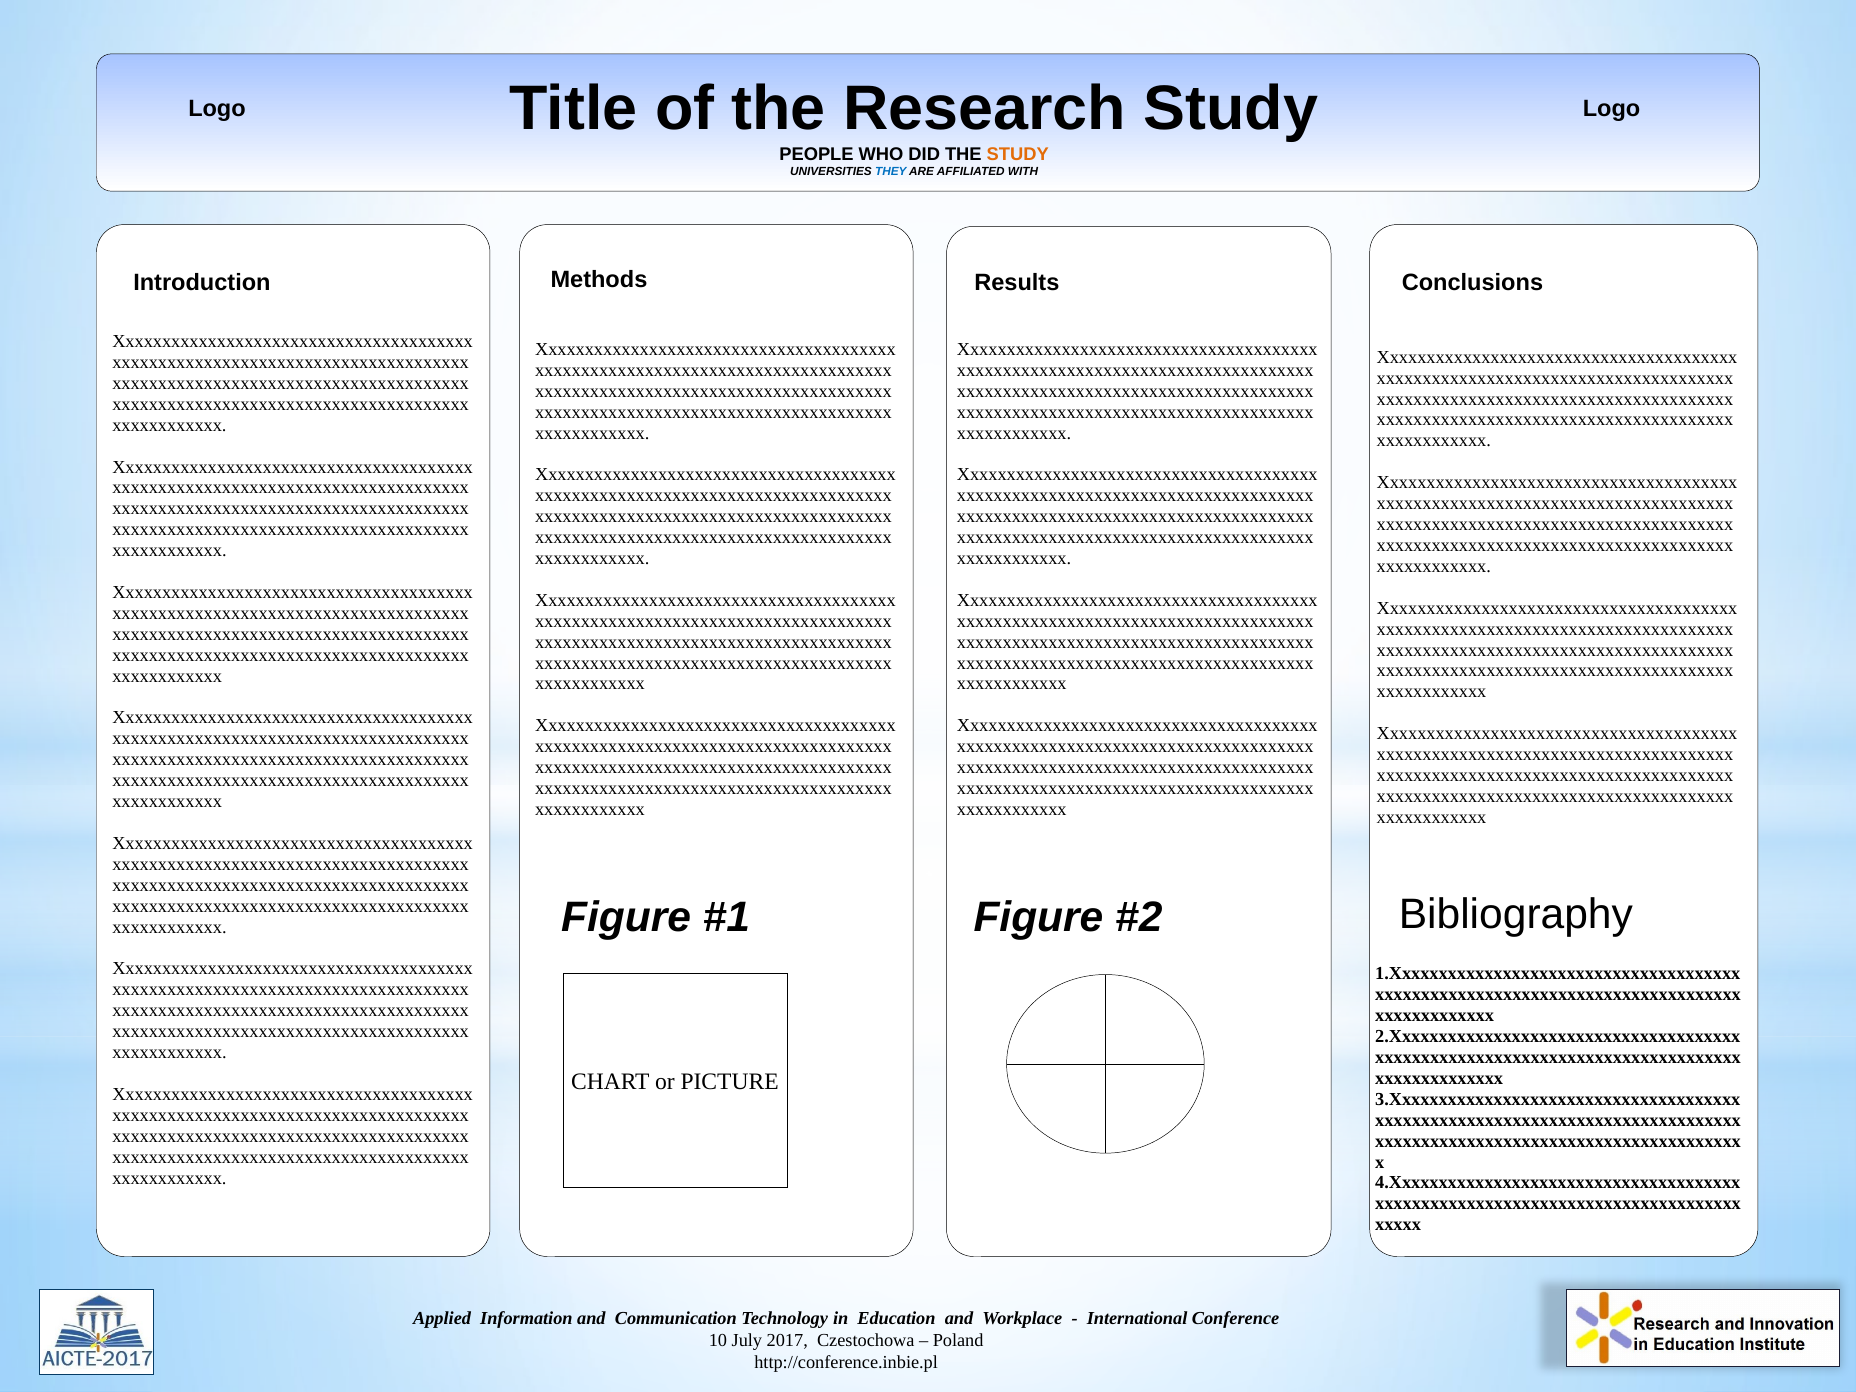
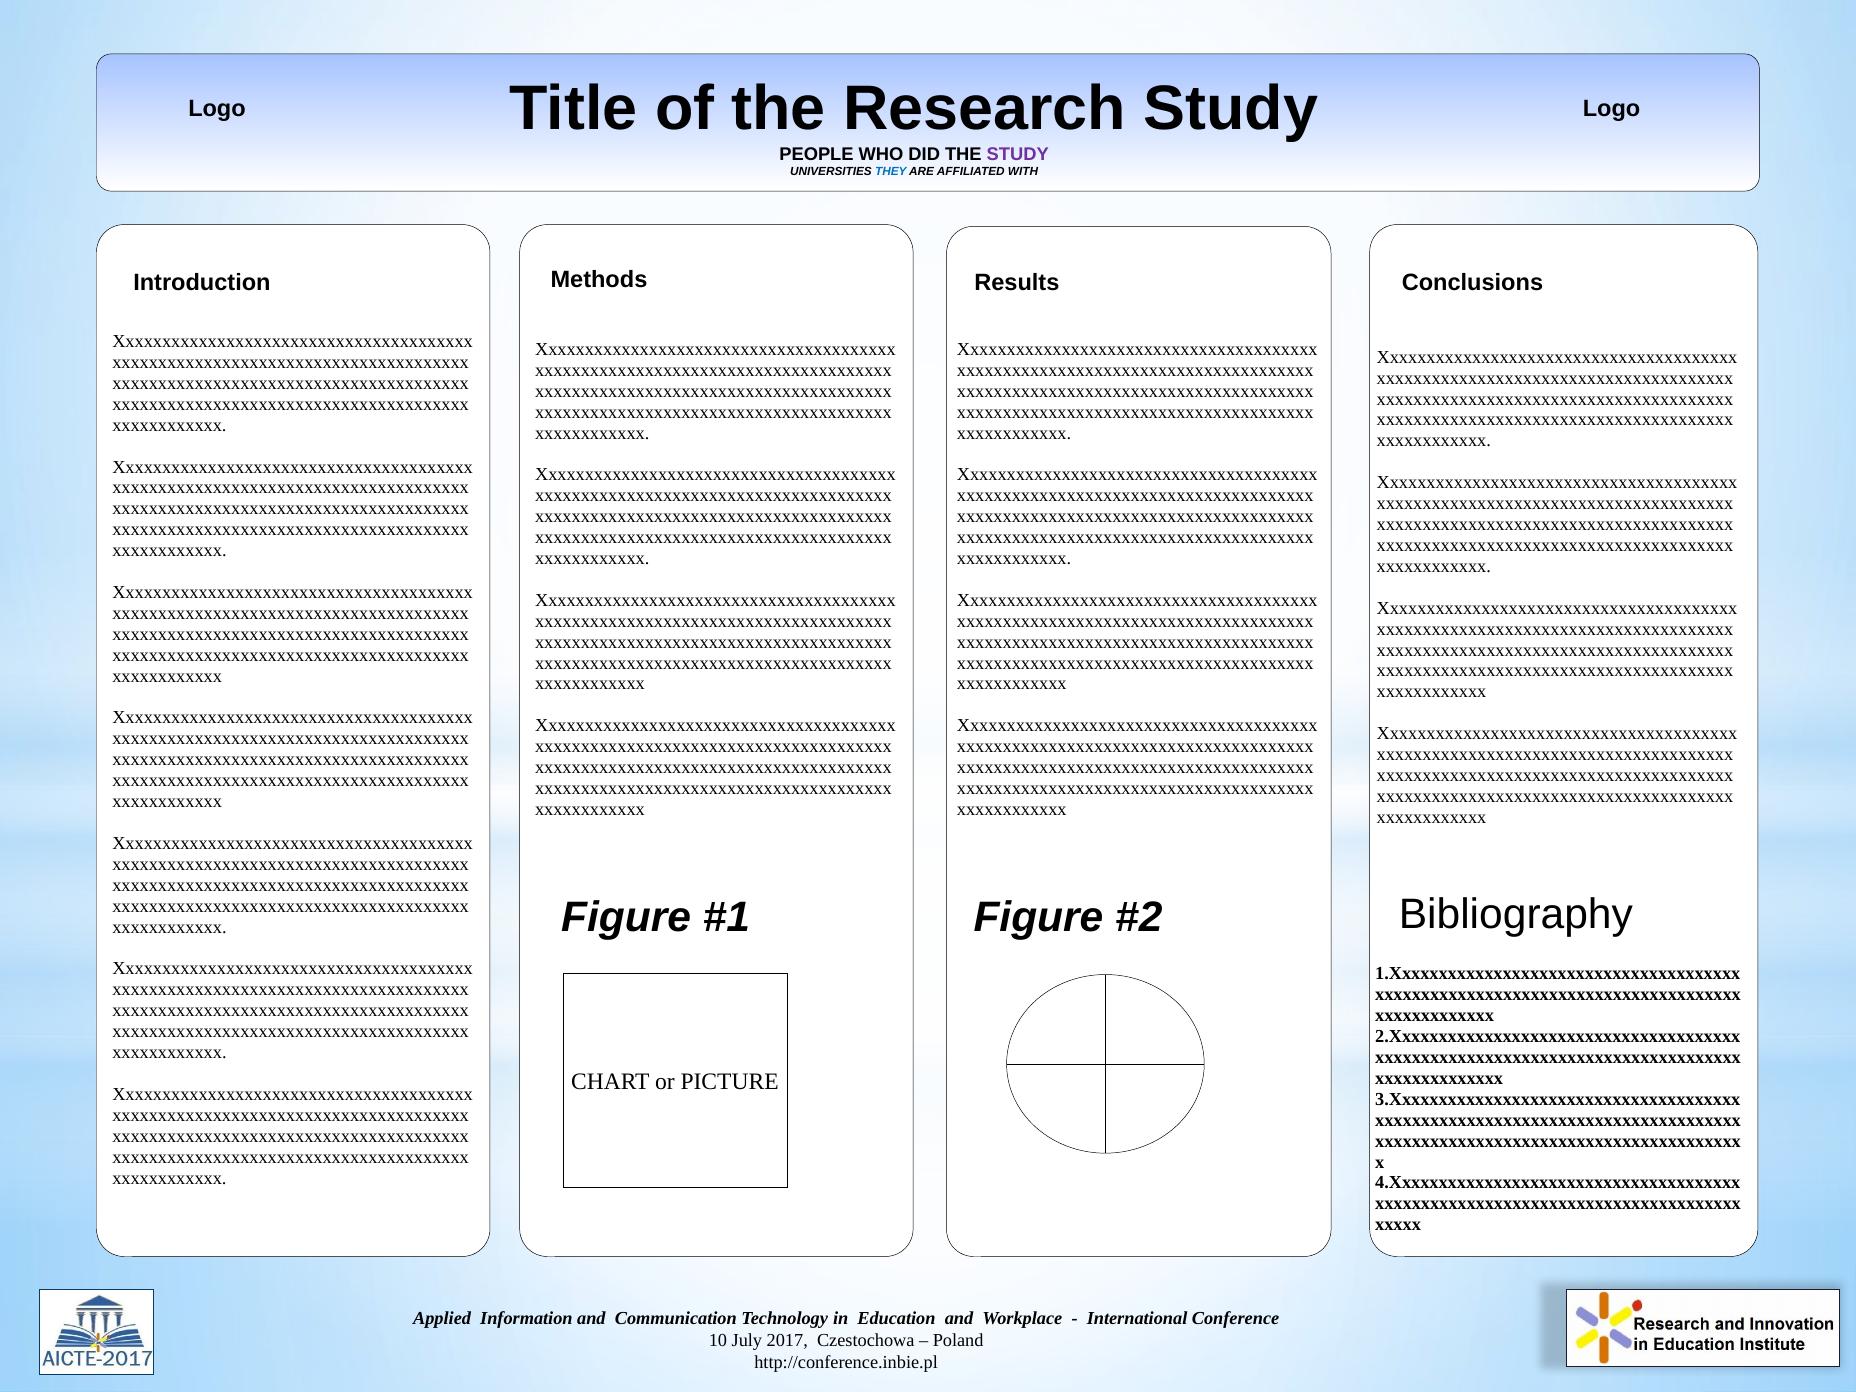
STUDY at (1018, 154) colour: orange -> purple
